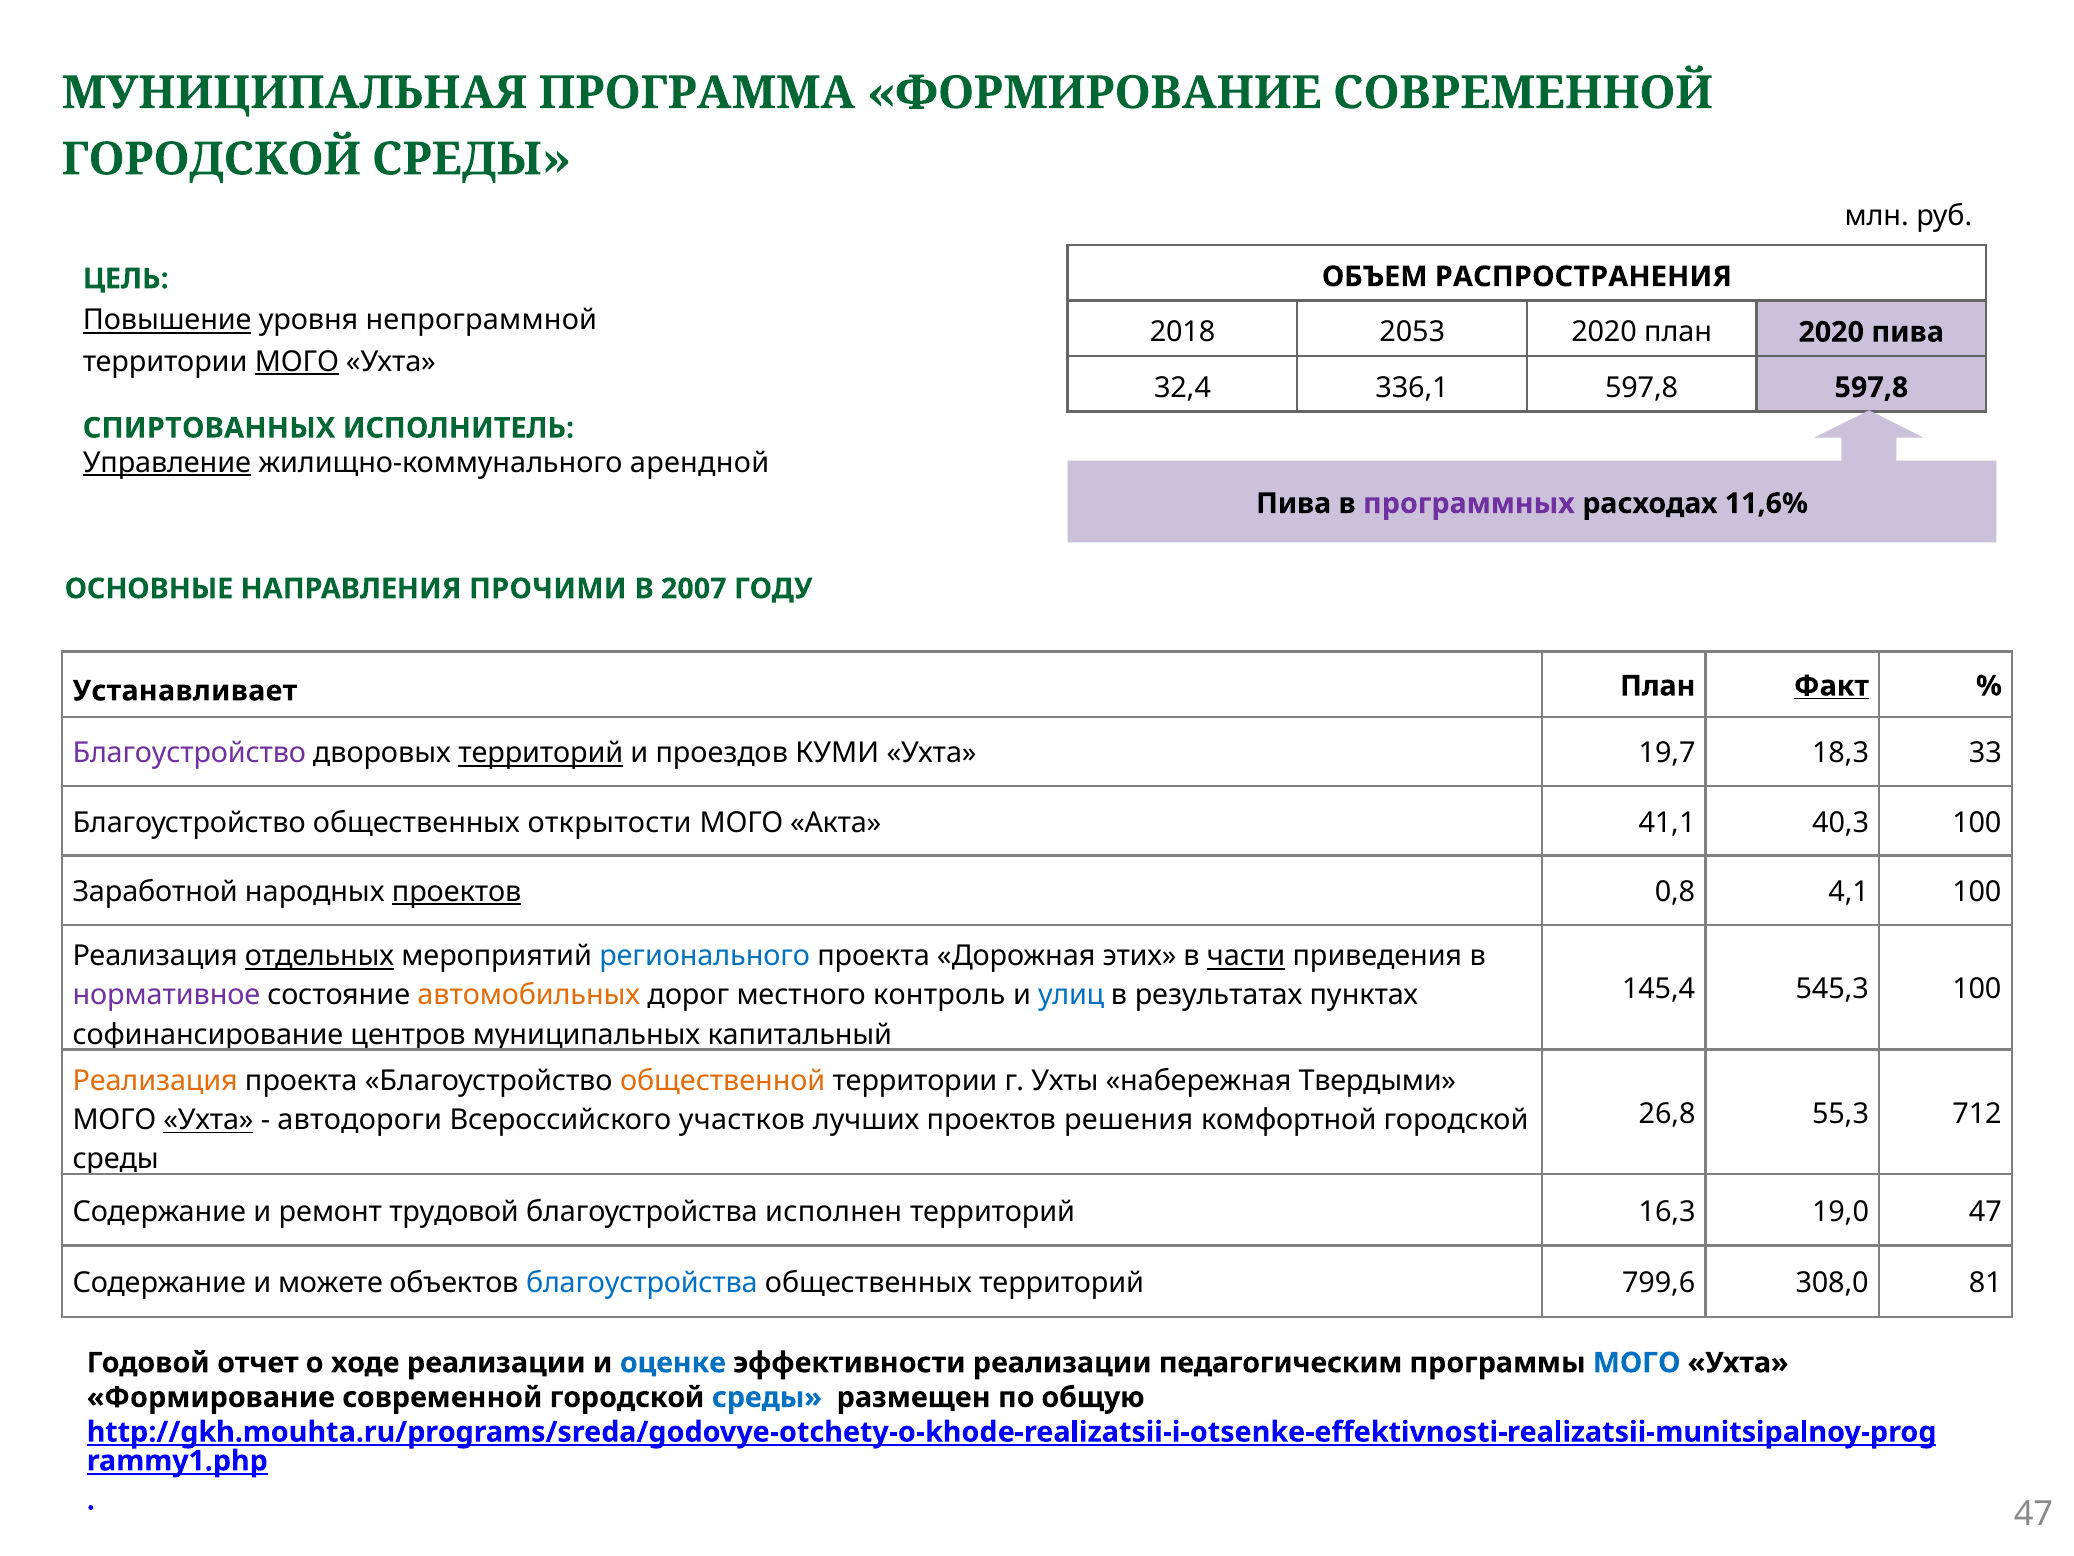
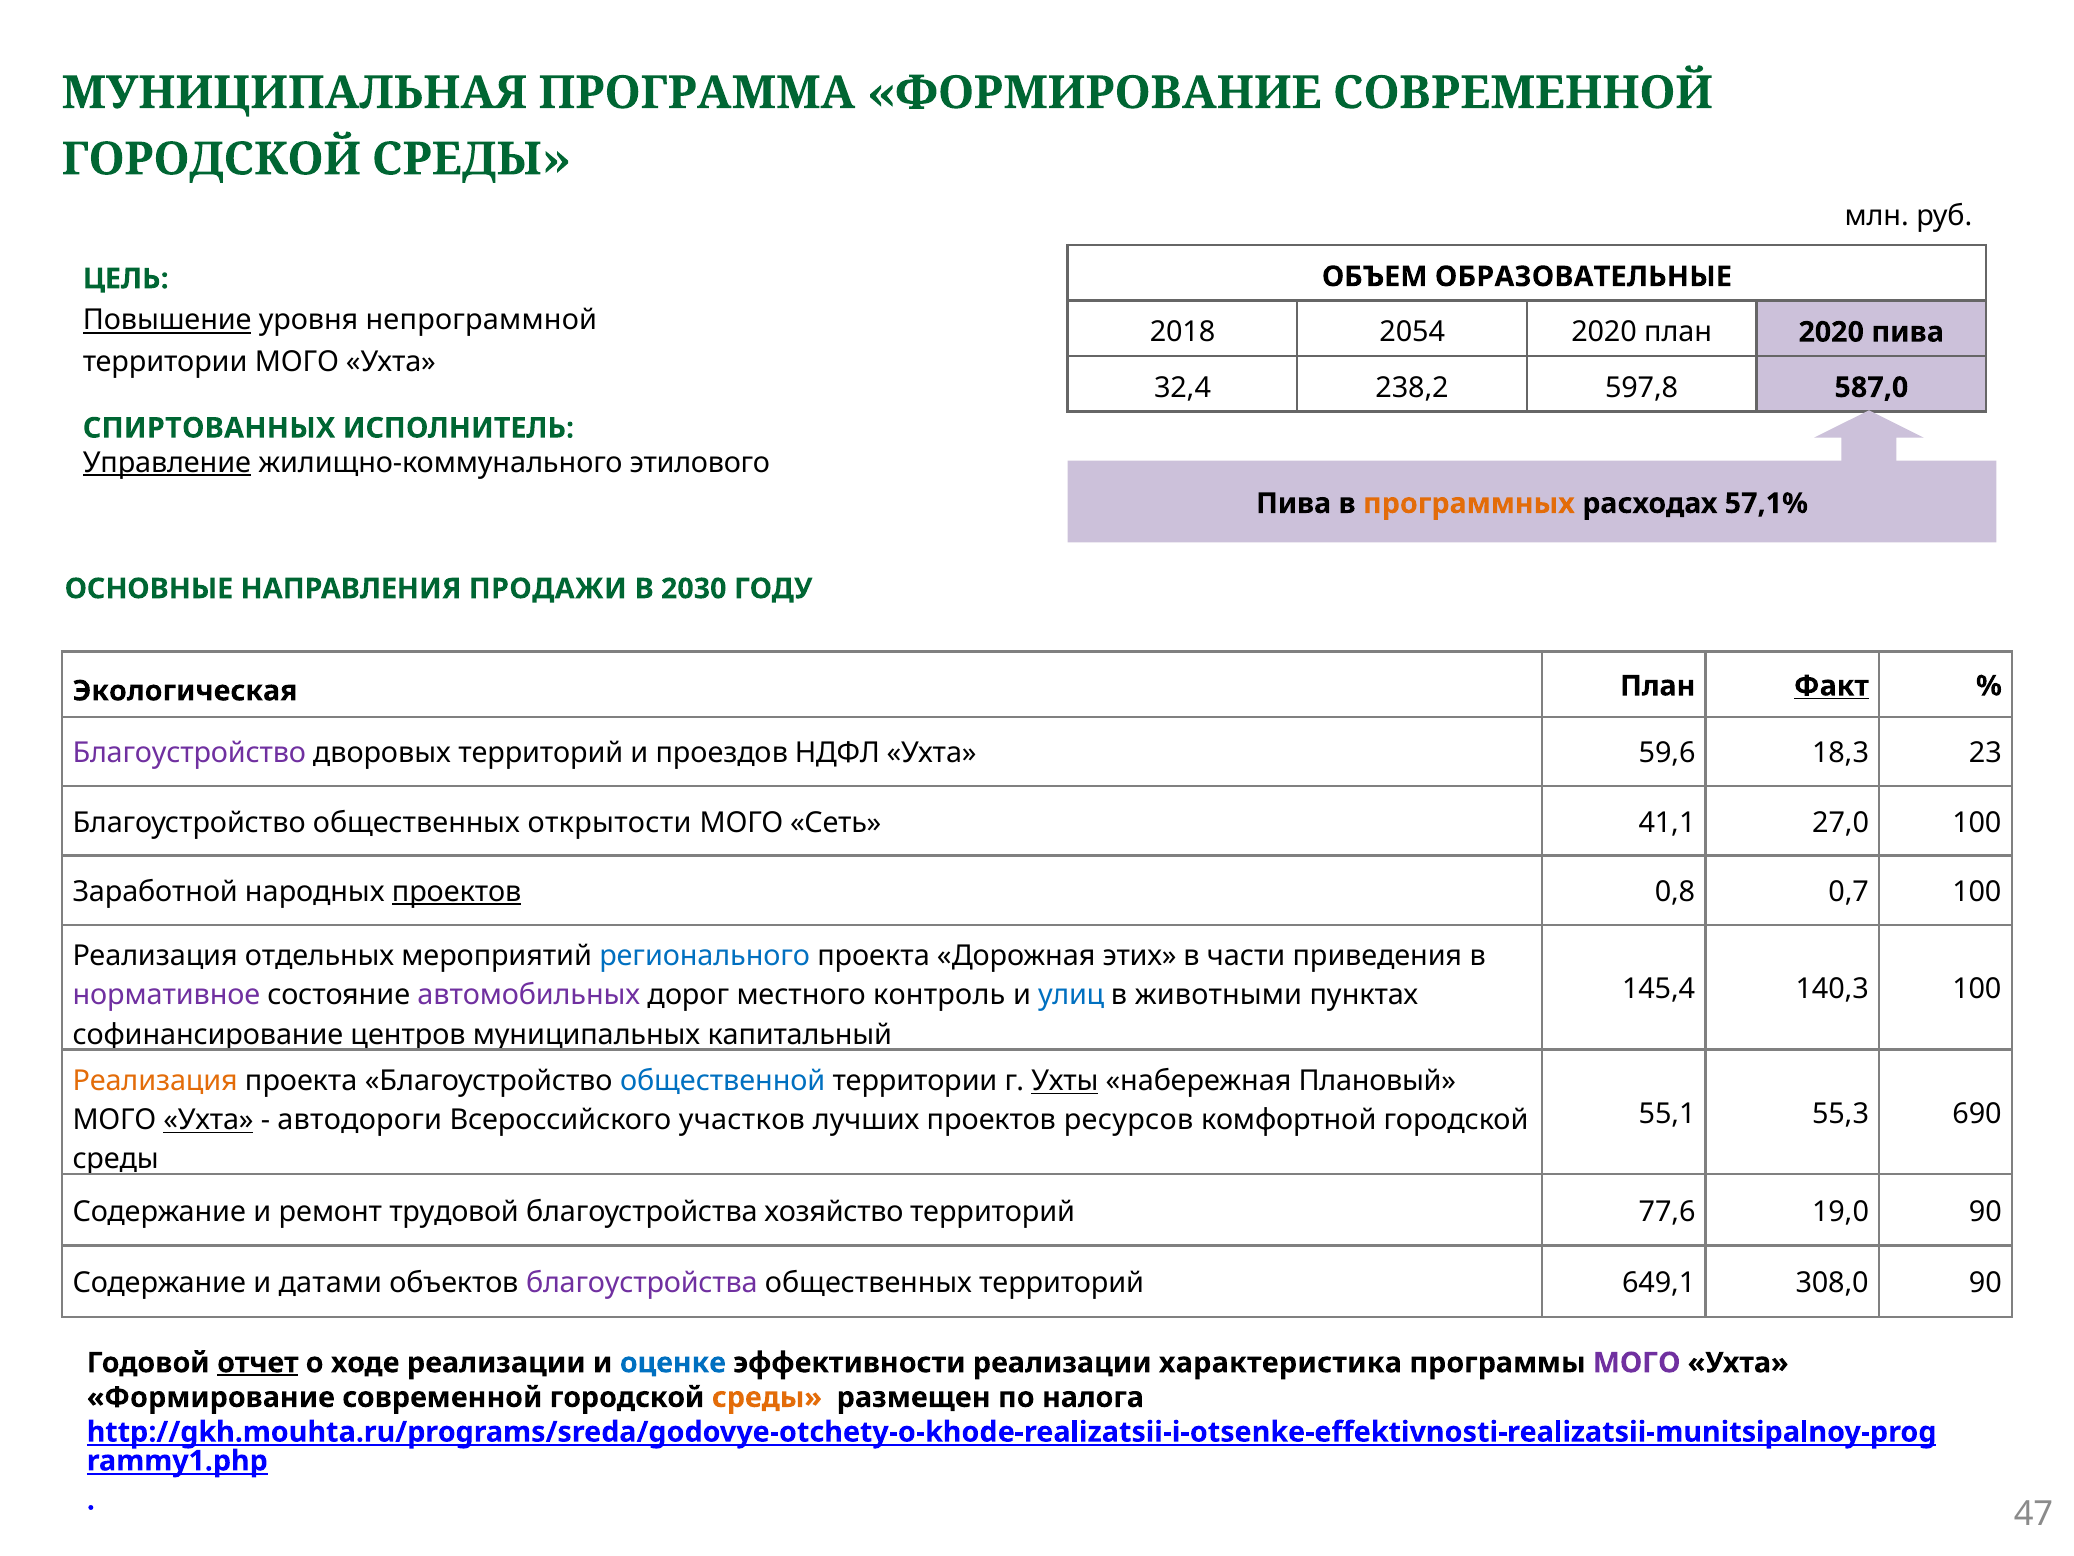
РАСПРОСТРАНЕНИЯ: РАСПРОСТРАНЕНИЯ -> ОБРАЗОВАТЕЛЬНЫЕ
2053: 2053 -> 2054
МОГО at (297, 362) underline: present -> none
336,1: 336,1 -> 238,2
597,8 597,8: 597,8 -> 587,0
арендной: арендной -> этилового
программных colour: purple -> orange
11,6%: 11,6% -> 57,1%
ПРОЧИМИ: ПРОЧИМИ -> ПРОДАЖИ
2007: 2007 -> 2030
Устанавливает: Устанавливает -> Экологическая
территорий at (541, 753) underline: present -> none
КУМИ: КУМИ -> НДФЛ
19,7: 19,7 -> 59,6
33: 33 -> 23
Акта: Акта -> Сеть
40,3: 40,3 -> 27,0
4,1: 4,1 -> 0,7
отдельных underline: present -> none
части underline: present -> none
545,3: 545,3 -> 140,3
автомобильных colour: orange -> purple
результатах: результатах -> животными
общественной colour: orange -> blue
Ухты underline: none -> present
Твердыми: Твердыми -> Плановый
26,8: 26,8 -> 55,1
712: 712 -> 690
решения: решения -> ресурсов
исполнен: исполнен -> хозяйство
16,3: 16,3 -> 77,6
19,0 47: 47 -> 90
можете: можете -> датами
благоустройства at (642, 1283) colour: blue -> purple
799,6: 799,6 -> 649,1
308,0 81: 81 -> 90
отчет underline: none -> present
педагогическим: педагогическим -> характеристика
МОГО at (1637, 1362) colour: blue -> purple
среды at (767, 1397) colour: blue -> orange
общую: общую -> налога
